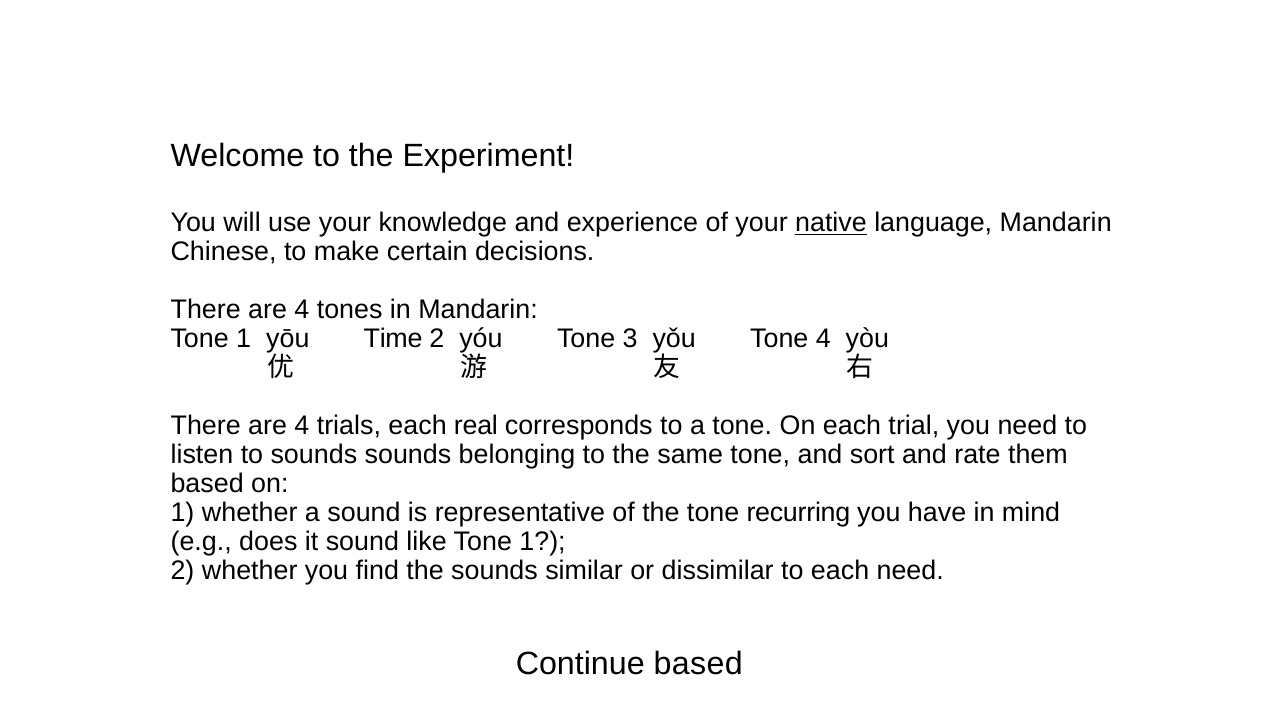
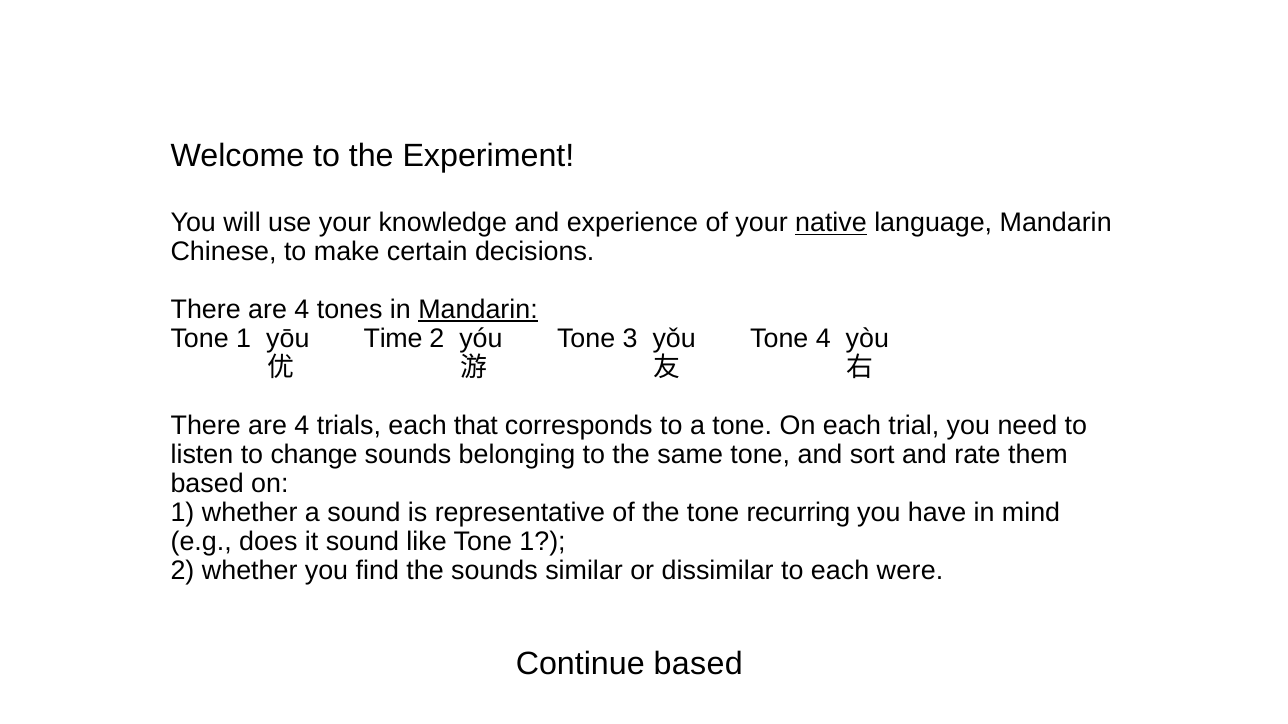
Mandarin at (478, 310) underline: none -> present
real: real -> that
to sounds: sounds -> change
each need: need -> were
